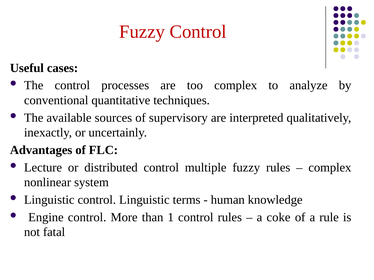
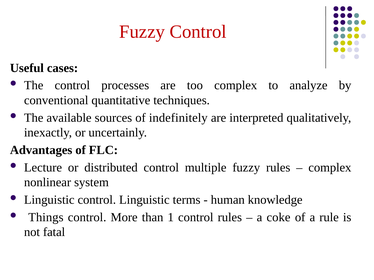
supervisory: supervisory -> indefinitely
Engine: Engine -> Things
